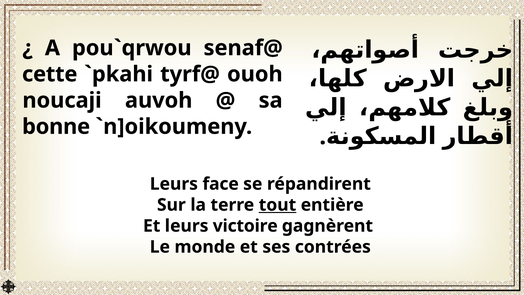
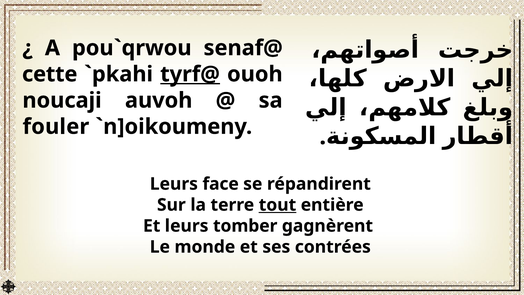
tyrf@ underline: none -> present
bonne: bonne -> fouler
victoire: victoire -> tomber
